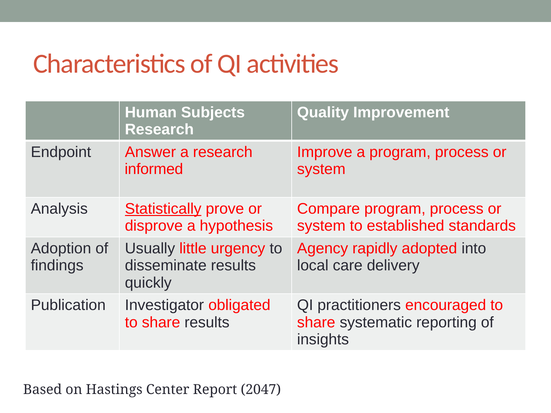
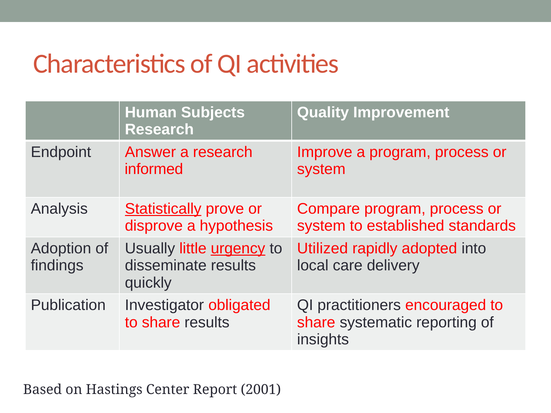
urgency underline: none -> present
Agency: Agency -> Utilized
2047: 2047 -> 2001
